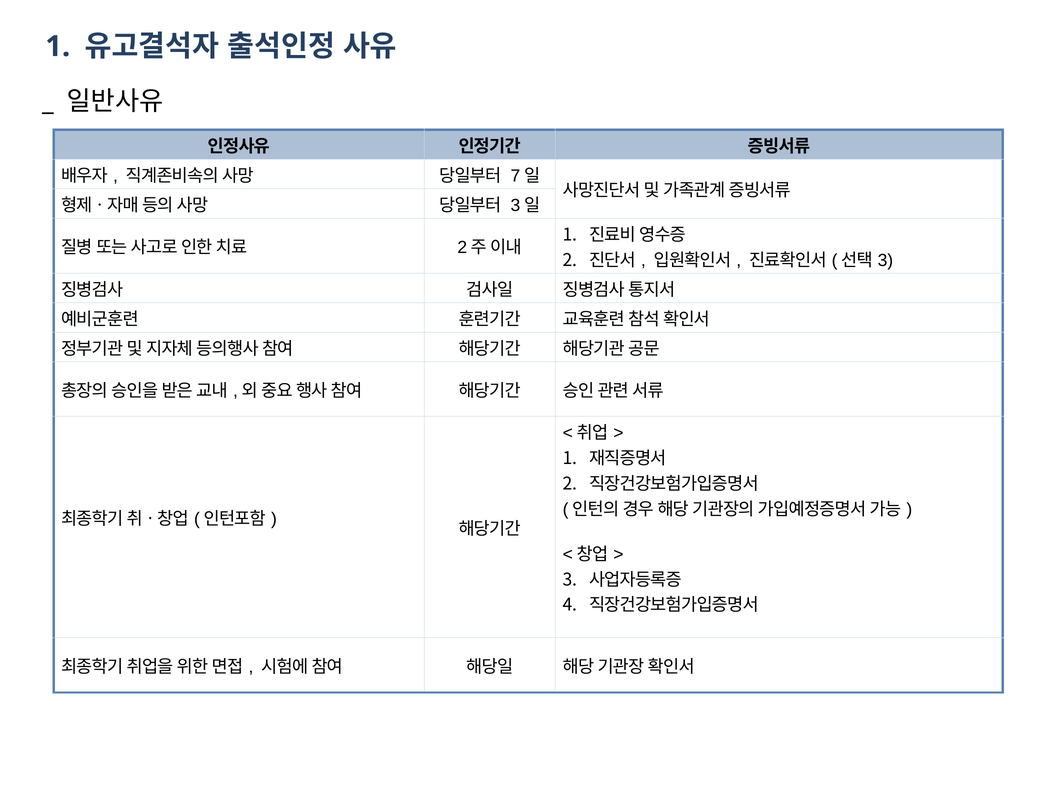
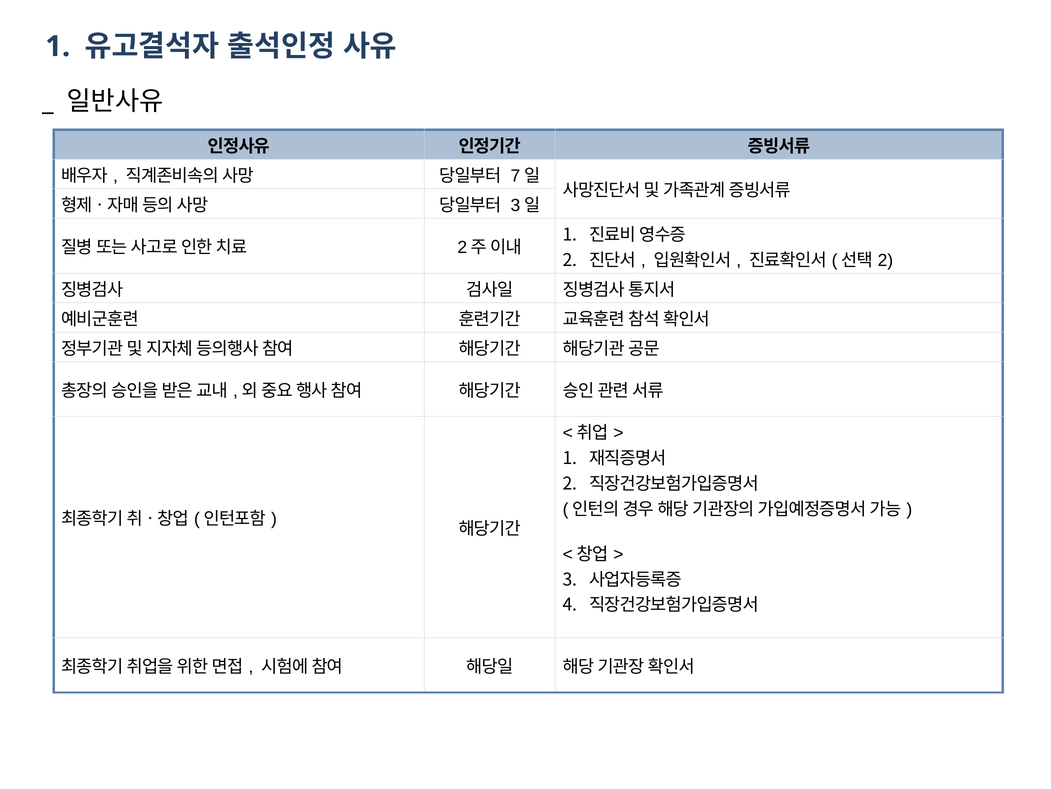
3 at (885, 260): 3 -> 2
